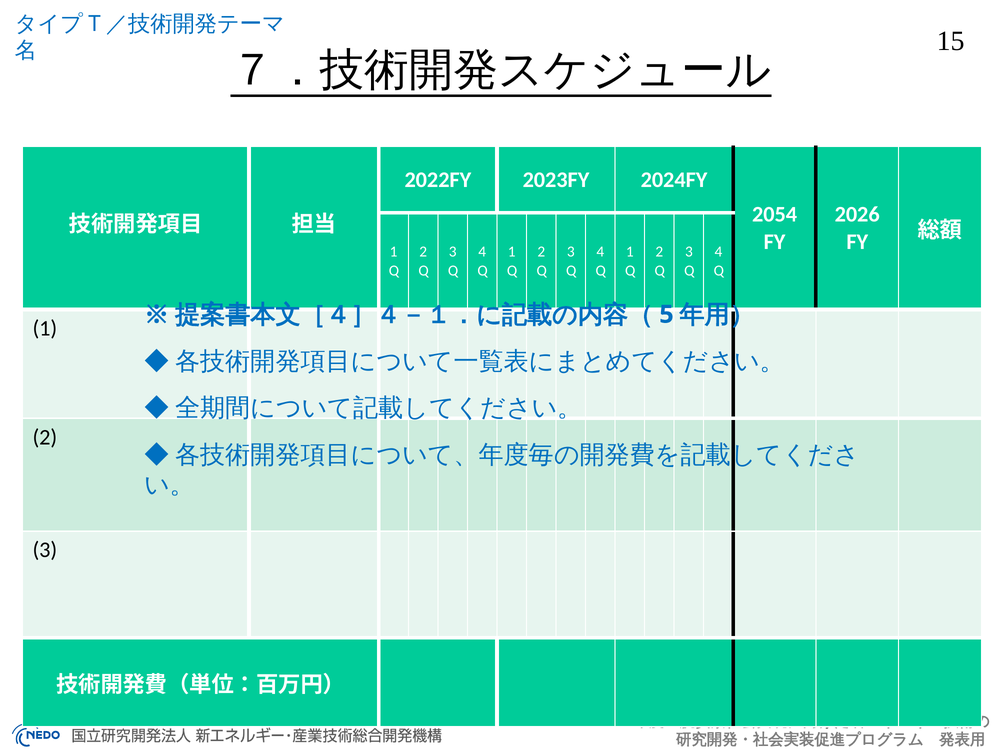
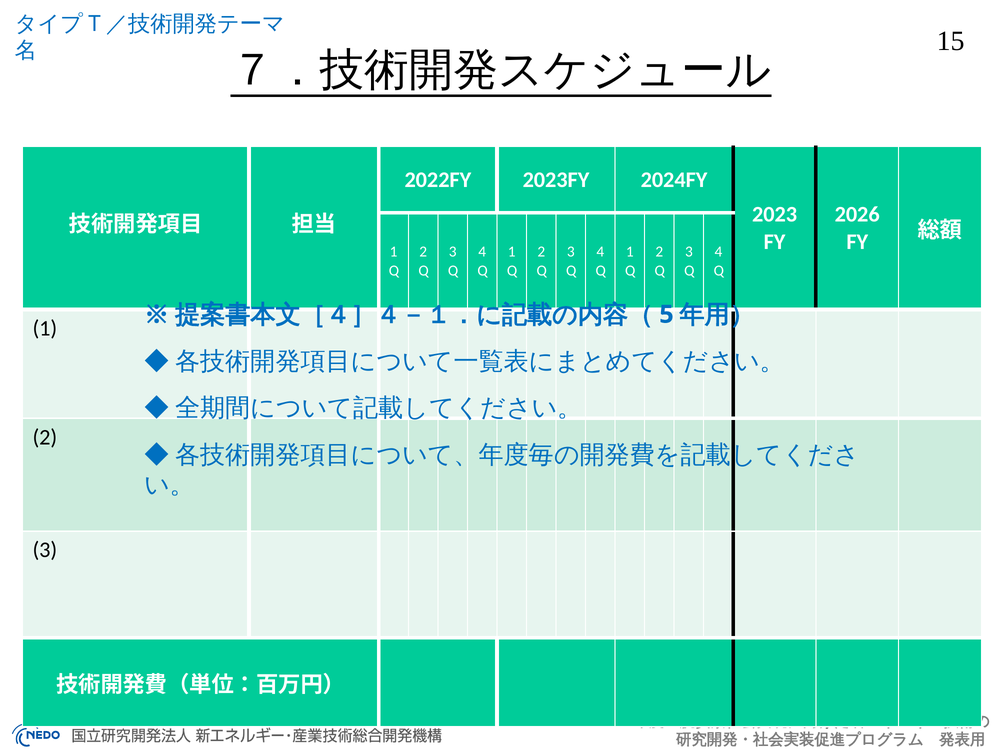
2054: 2054 -> 2023
